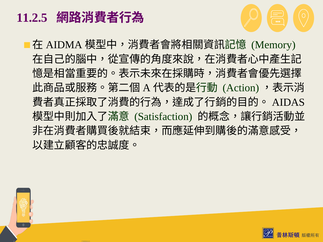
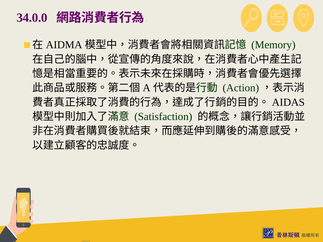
11.2.5: 11.2.5 -> 34.0.0
